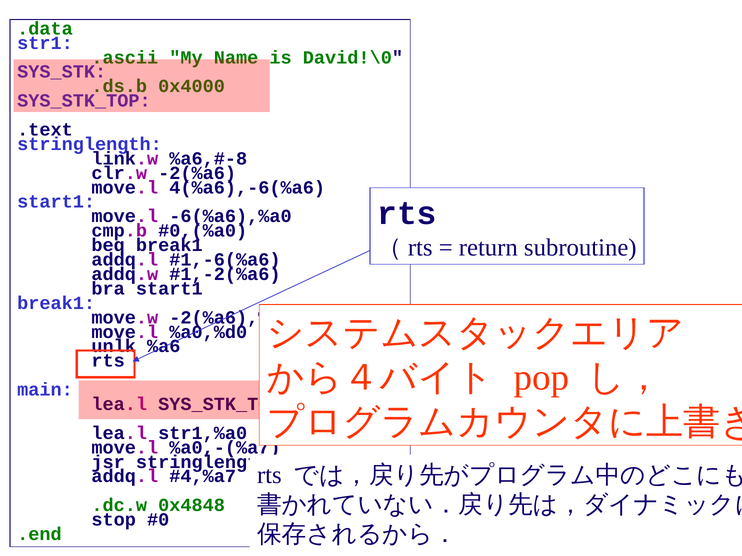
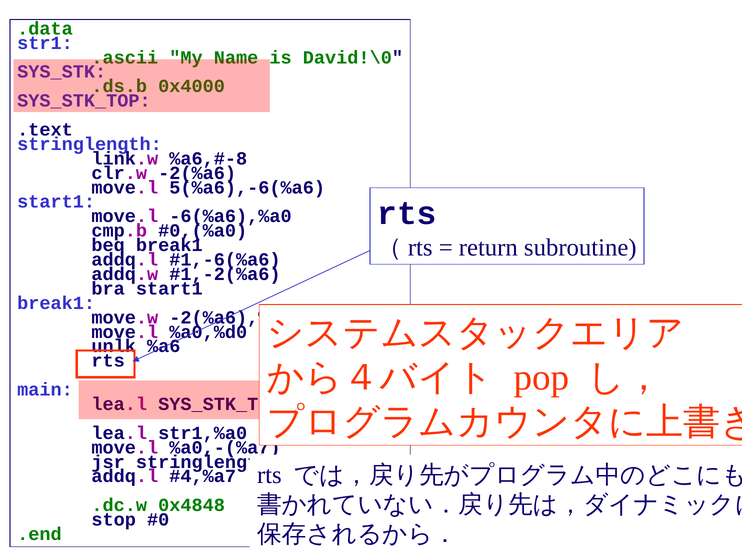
4(%a6),-6(%a6: 4(%a6),-6(%a6 -> 5(%a6),-6(%a6
